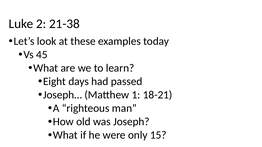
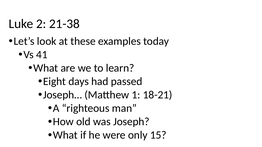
45: 45 -> 41
